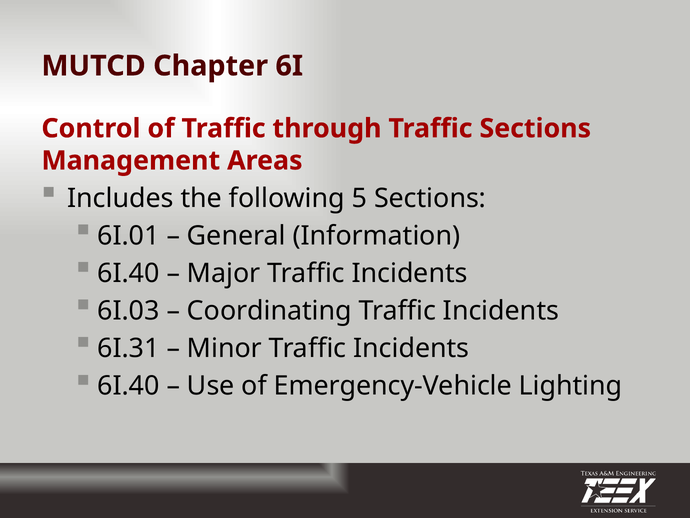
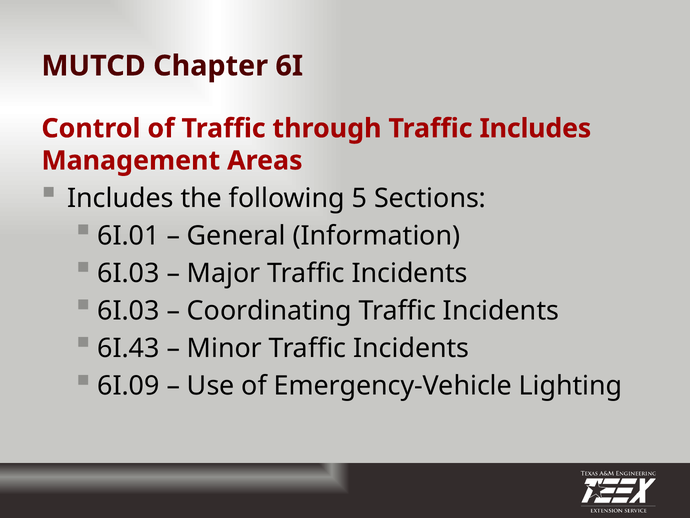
Traffic Sections: Sections -> Includes
6I.40 at (129, 273): 6I.40 -> 6I.03
6I.31: 6I.31 -> 6I.43
6I.40 at (129, 386): 6I.40 -> 6I.09
